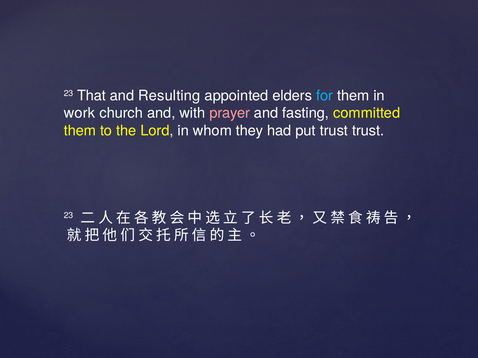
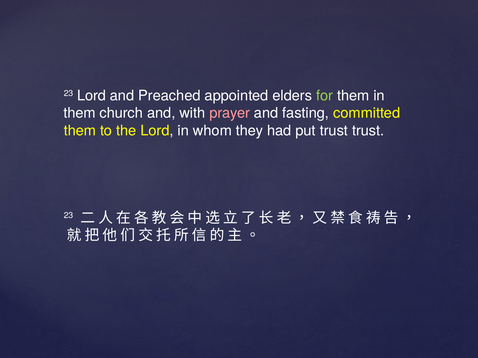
23 That: That -> Lord
Resulting: Resulting -> Preached
for colour: light blue -> light green
work at (79, 113): work -> them
